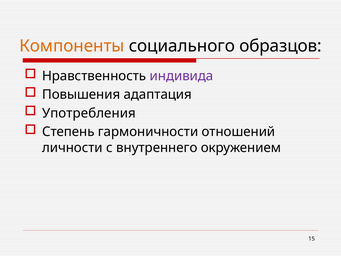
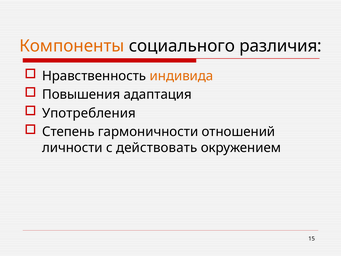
образцов: образцов -> различия
индивида colour: purple -> orange
внутреннего: внутреннего -> действовать
